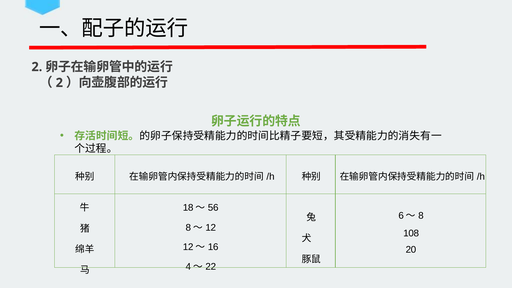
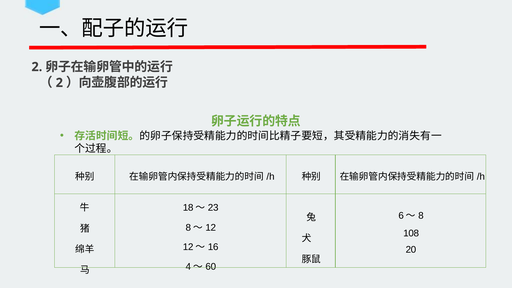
56: 56 -> 23
22: 22 -> 60
